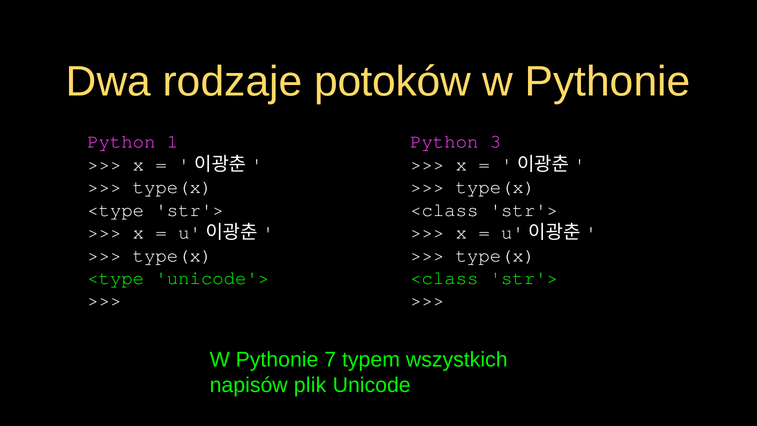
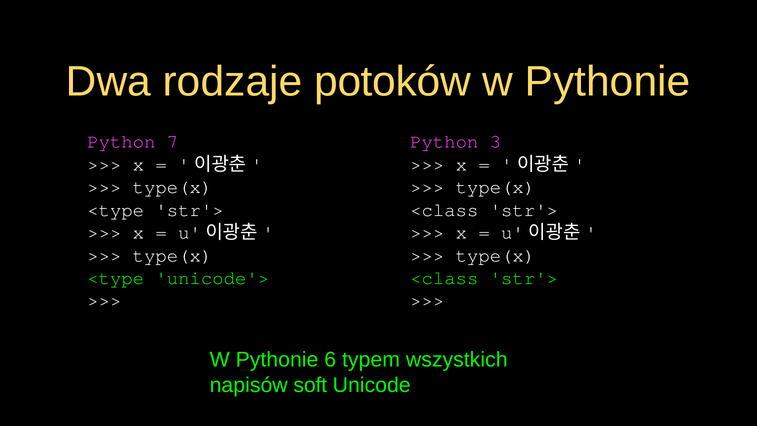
1: 1 -> 7
7: 7 -> 6
plik: plik -> soft
